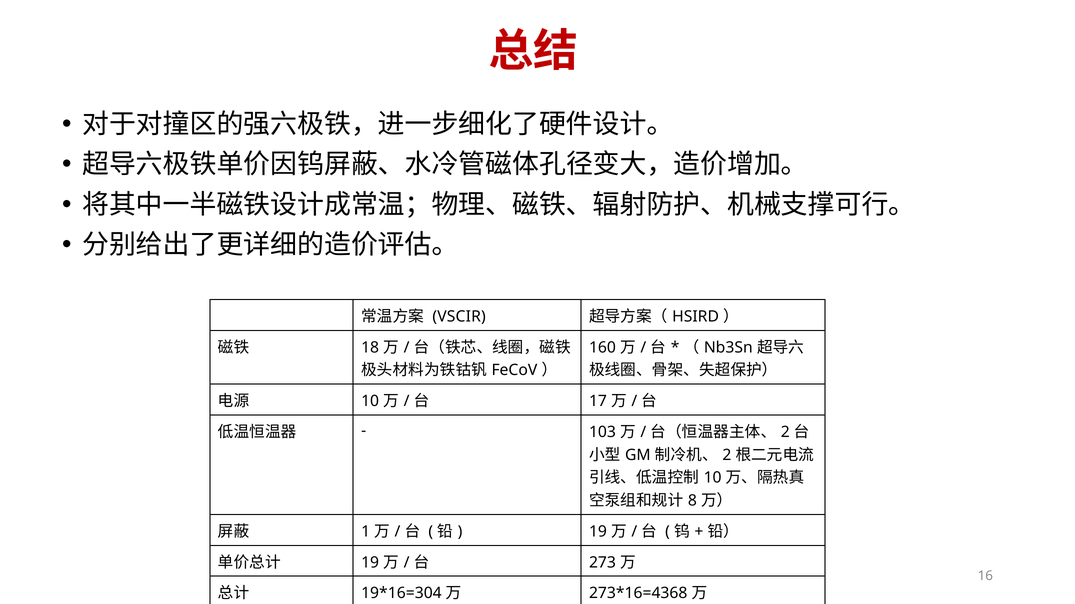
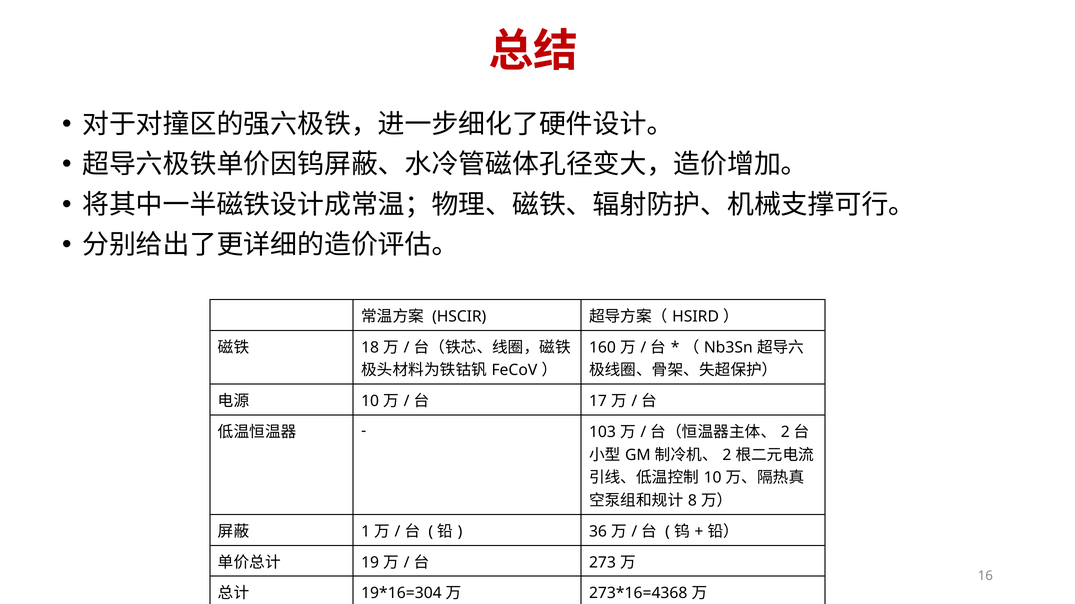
VSCIR: VSCIR -> HSCIR
19 at (598, 532): 19 -> 36
